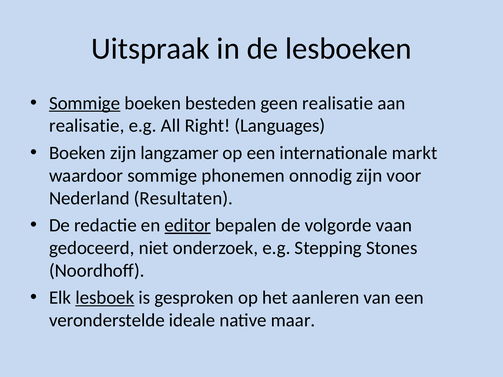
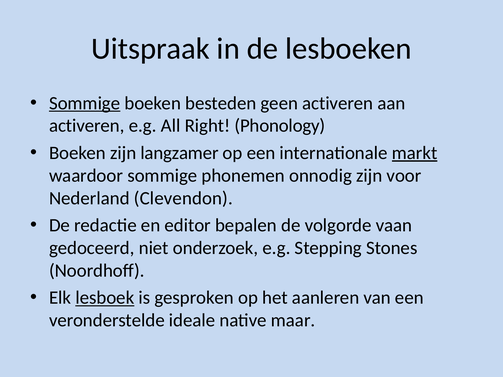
geen realisatie: realisatie -> activeren
realisatie at (87, 126): realisatie -> activeren
Languages: Languages -> Phonology
markt underline: none -> present
Resultaten: Resultaten -> Clevendon
editor underline: present -> none
